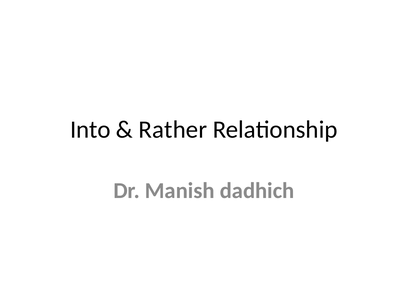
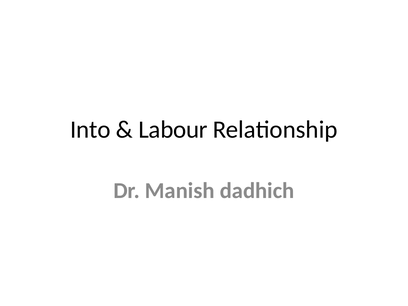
Rather: Rather -> Labour
